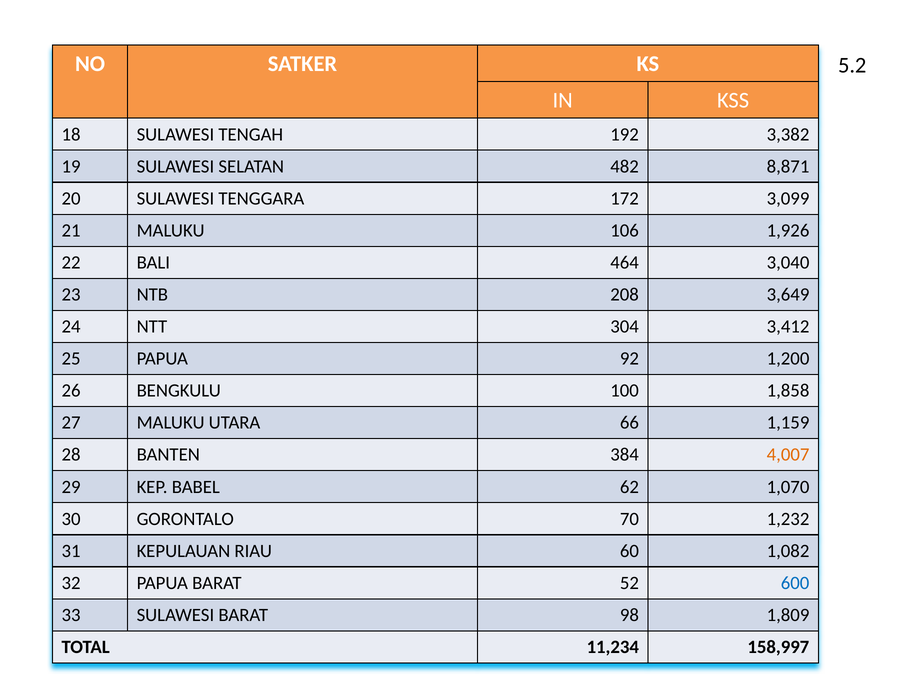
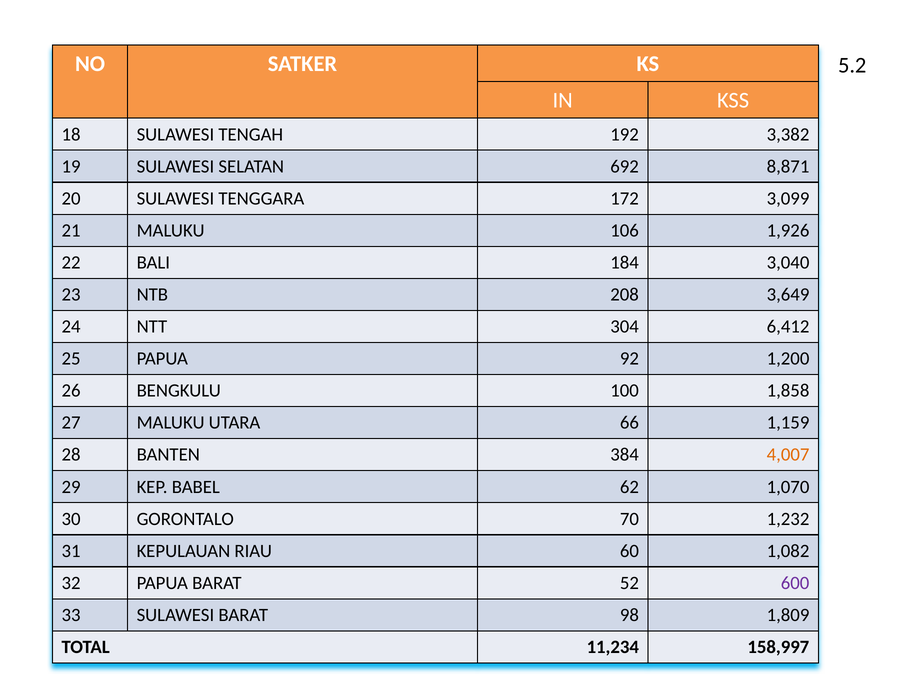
482: 482 -> 692
464: 464 -> 184
3,412: 3,412 -> 6,412
600 colour: blue -> purple
